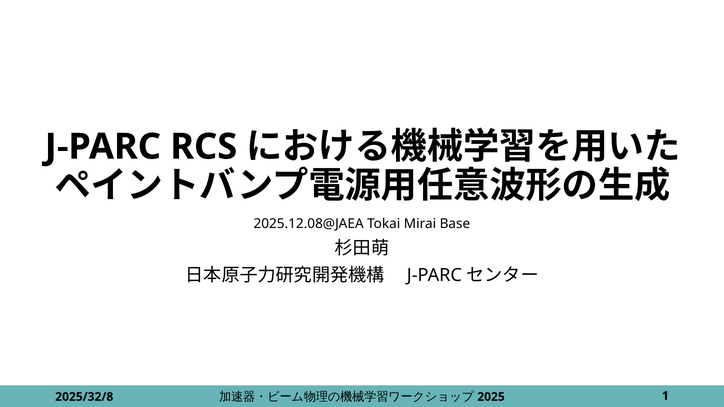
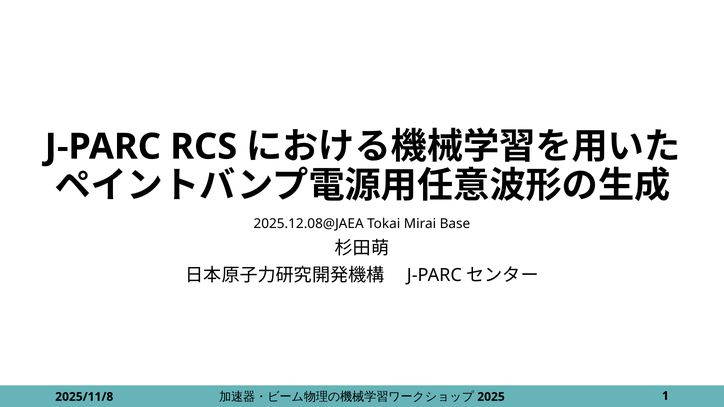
2025/32/8: 2025/32/8 -> 2025/11/8
